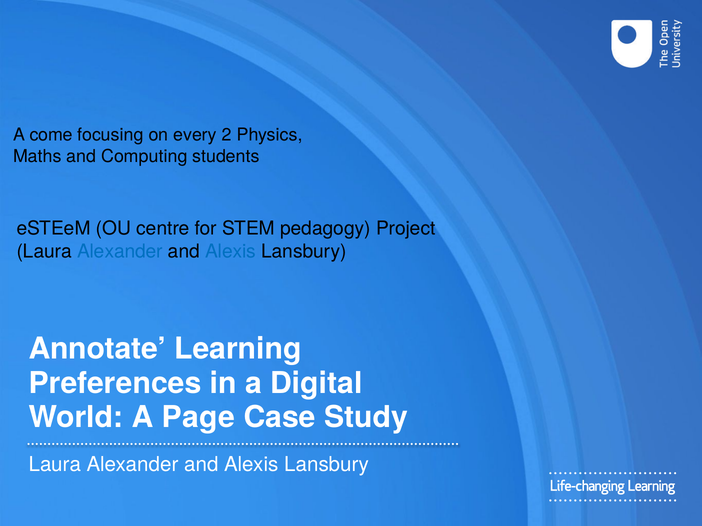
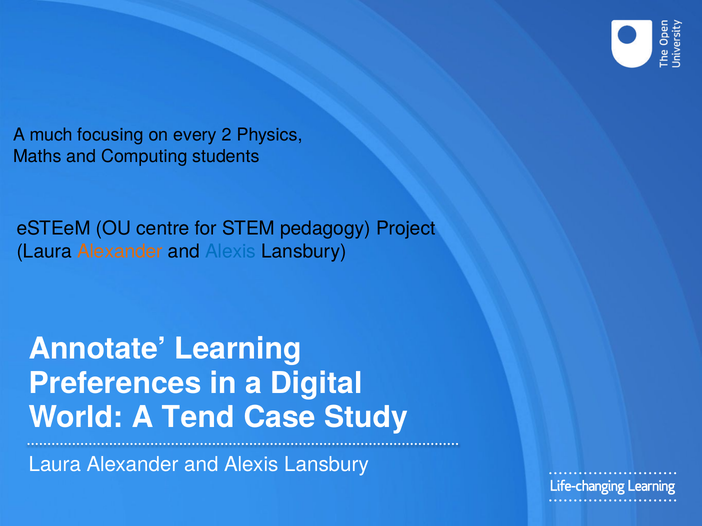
come: come -> much
Alexander at (120, 252) colour: blue -> orange
Page: Page -> Tend
